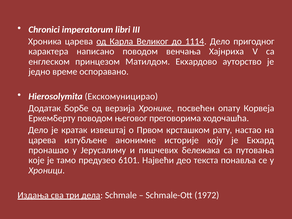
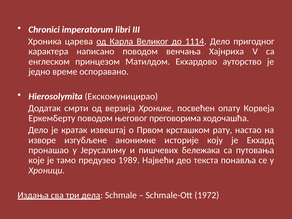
борбе: борбе -> смрти
царева at (42, 140): царева -> изворе
6101: 6101 -> 1989
